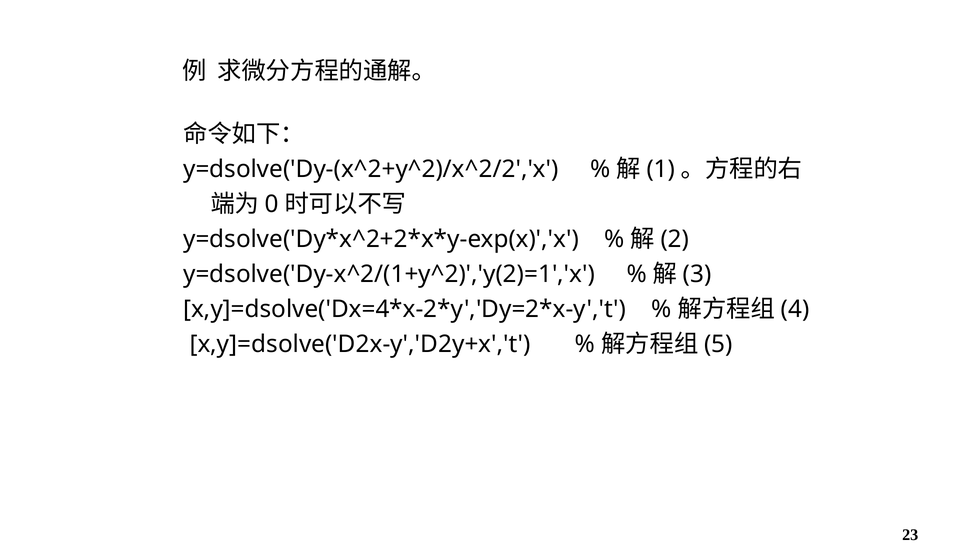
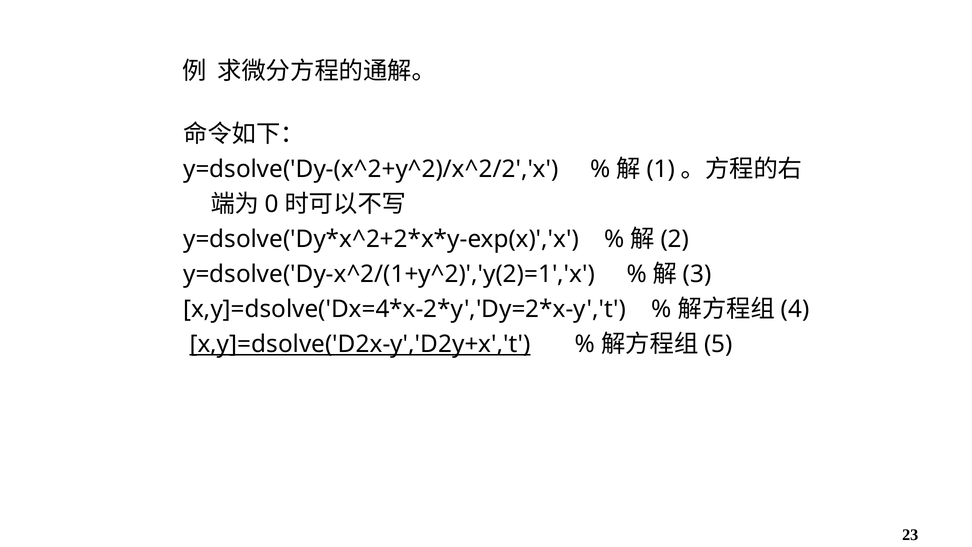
x,y]=dsolve('D2x-y','D2y+x','t underline: none -> present
